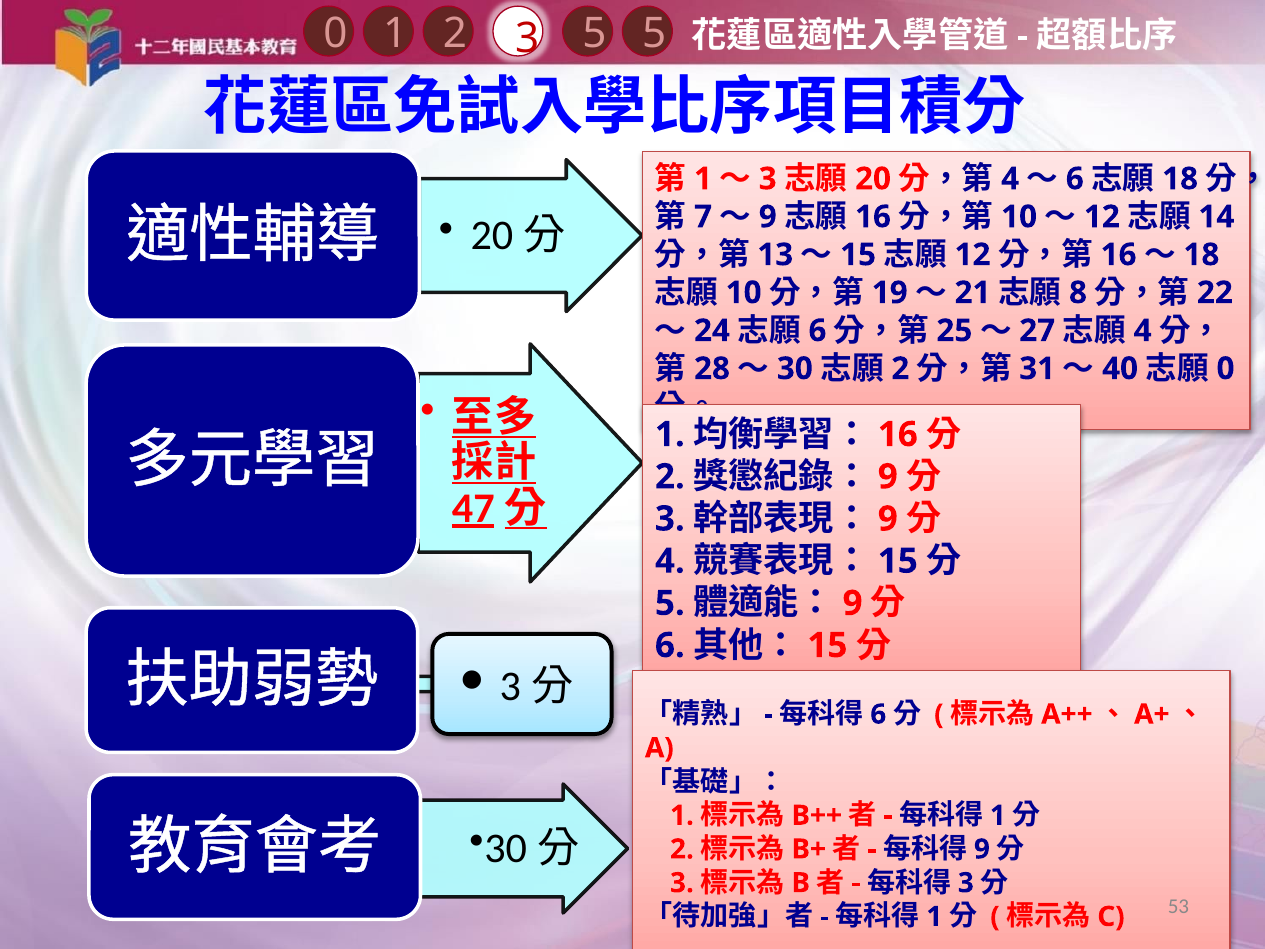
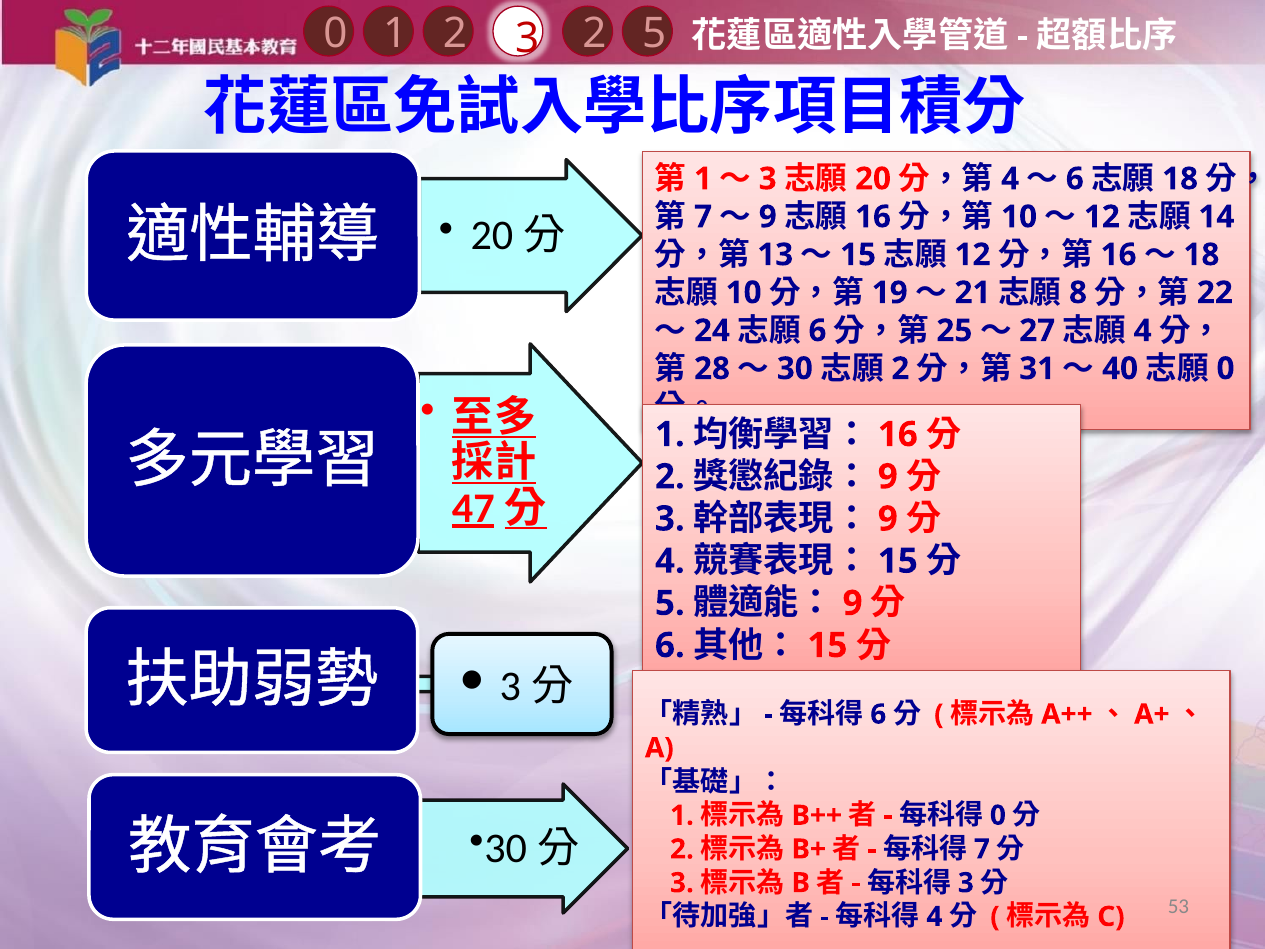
1 5: 5 -> 2
1 at (998, 815): 1 -> 0
9 at (982, 849): 9 -> 7
1 at (934, 916): 1 -> 4
